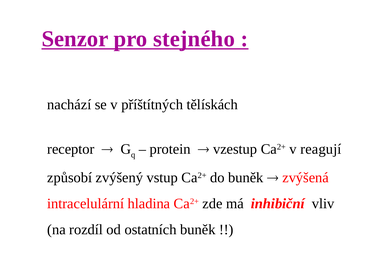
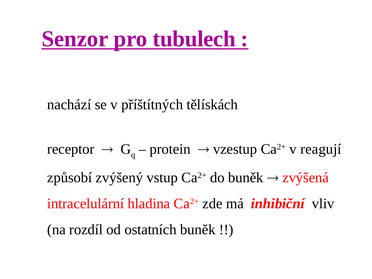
stejného: stejného -> tubulech
